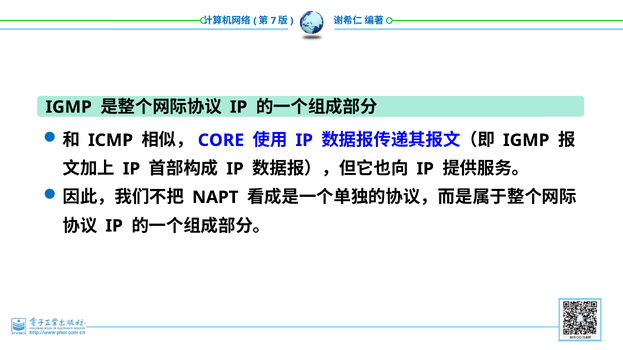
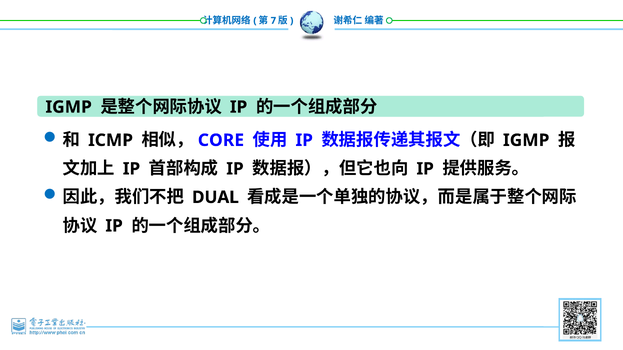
NAPT: NAPT -> DUAL
